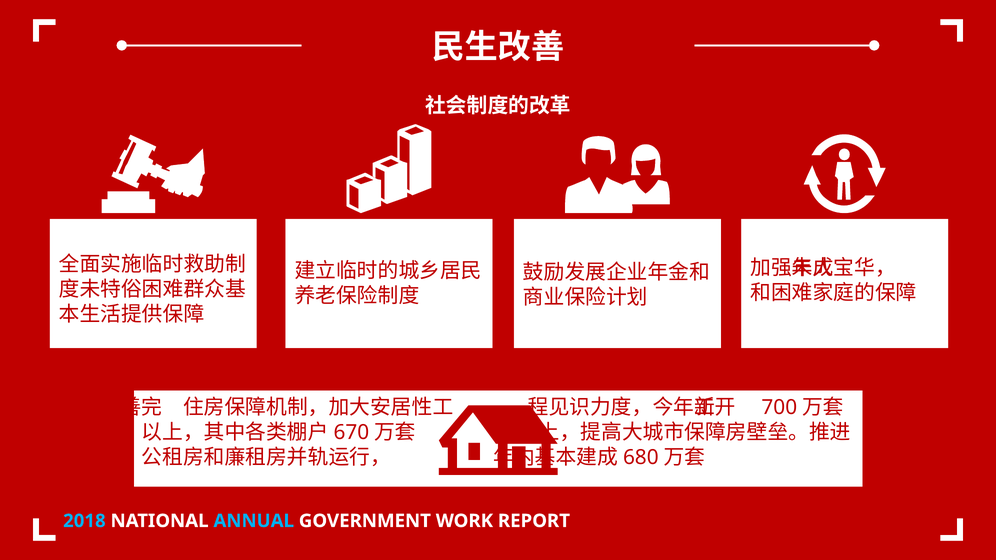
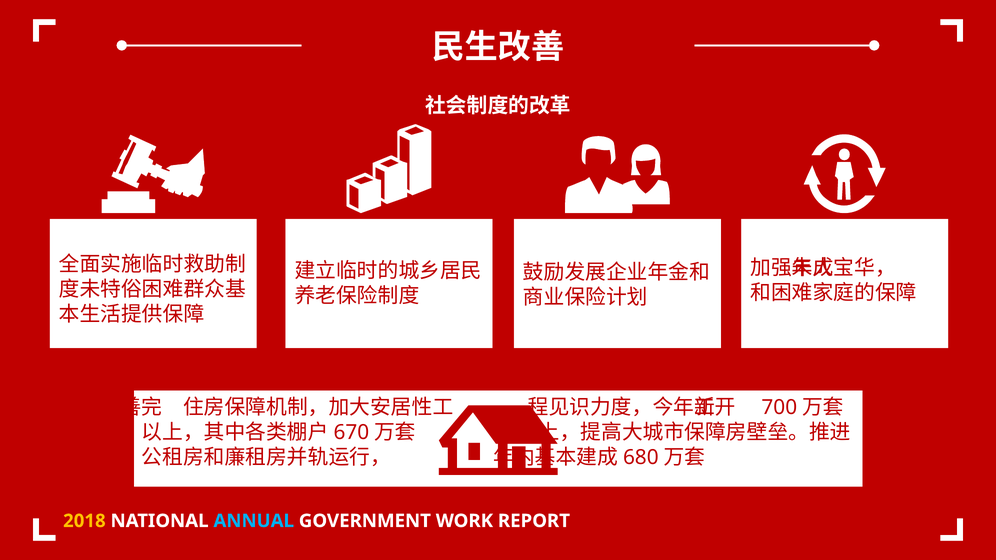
2018 colour: light blue -> yellow
